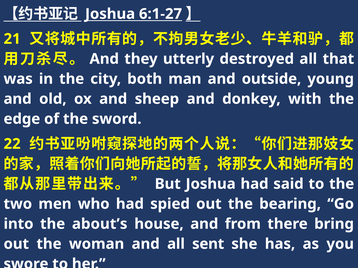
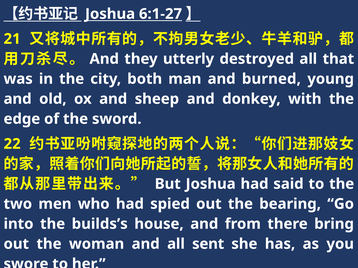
outside: outside -> burned
about’s: about’s -> builds’s
